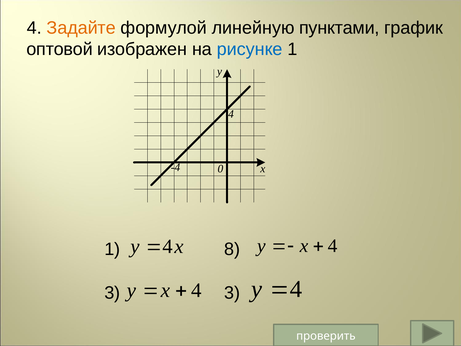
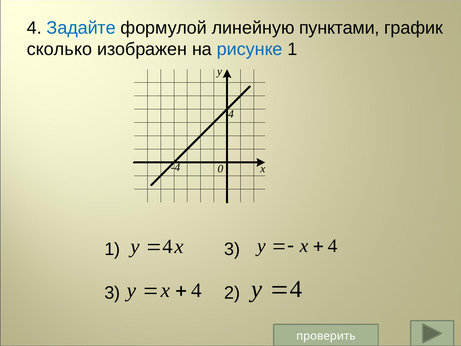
Задайте colour: orange -> blue
оптовой: оптовой -> сколько
1 8: 8 -> 3
3 3: 3 -> 2
